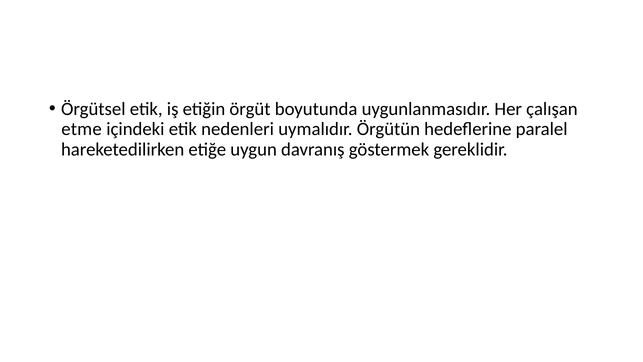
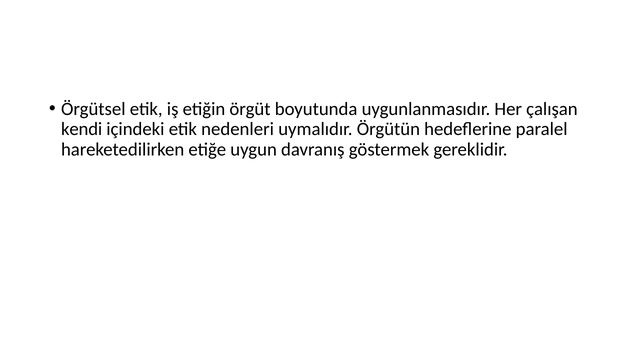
etme: etme -> kendi
